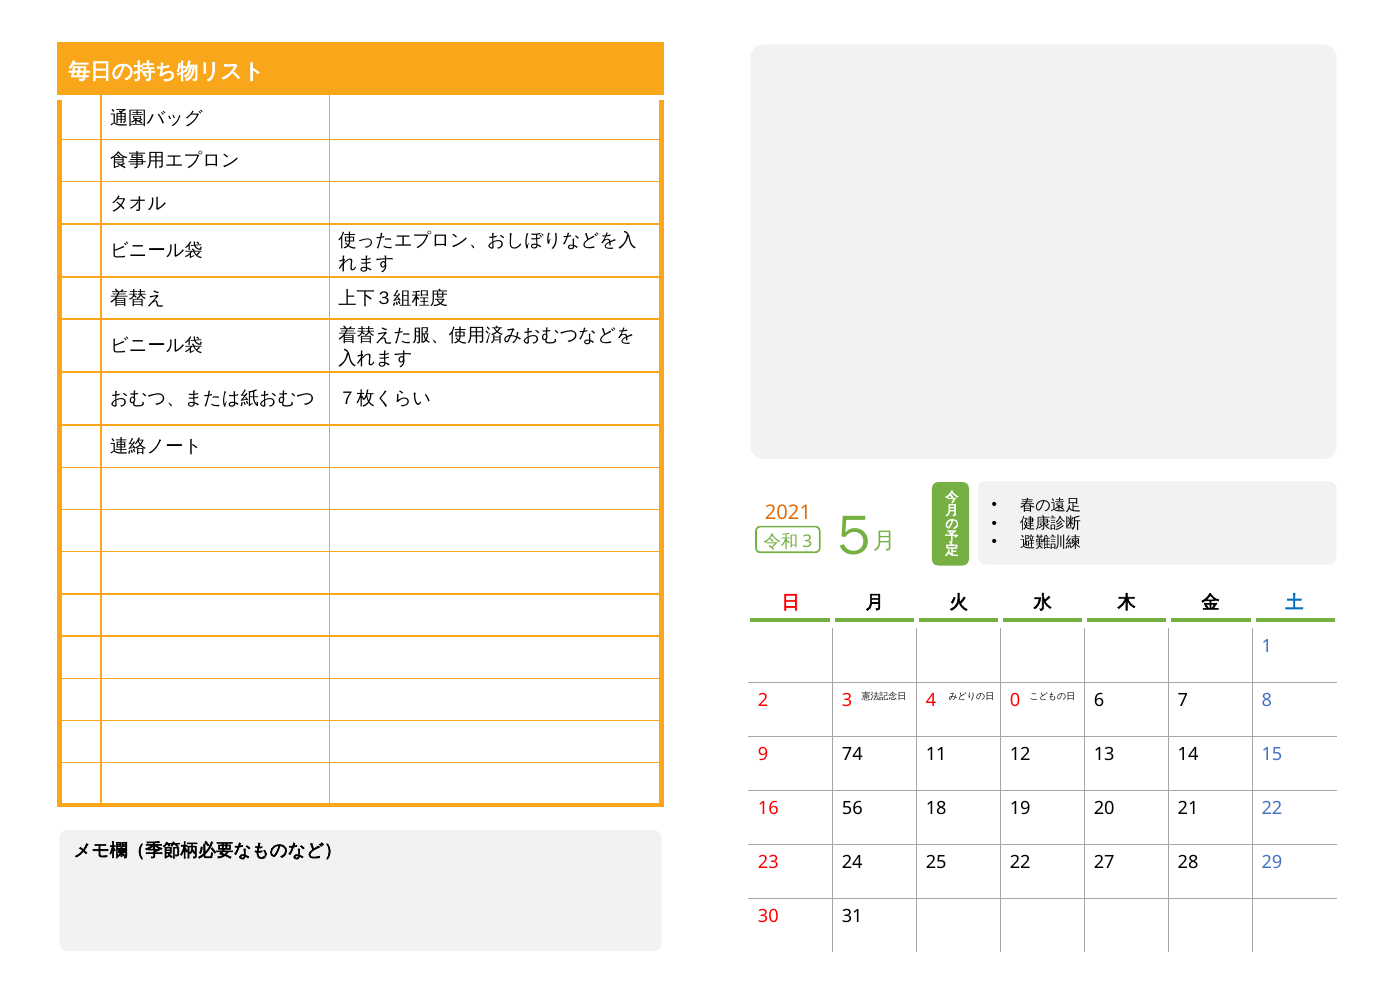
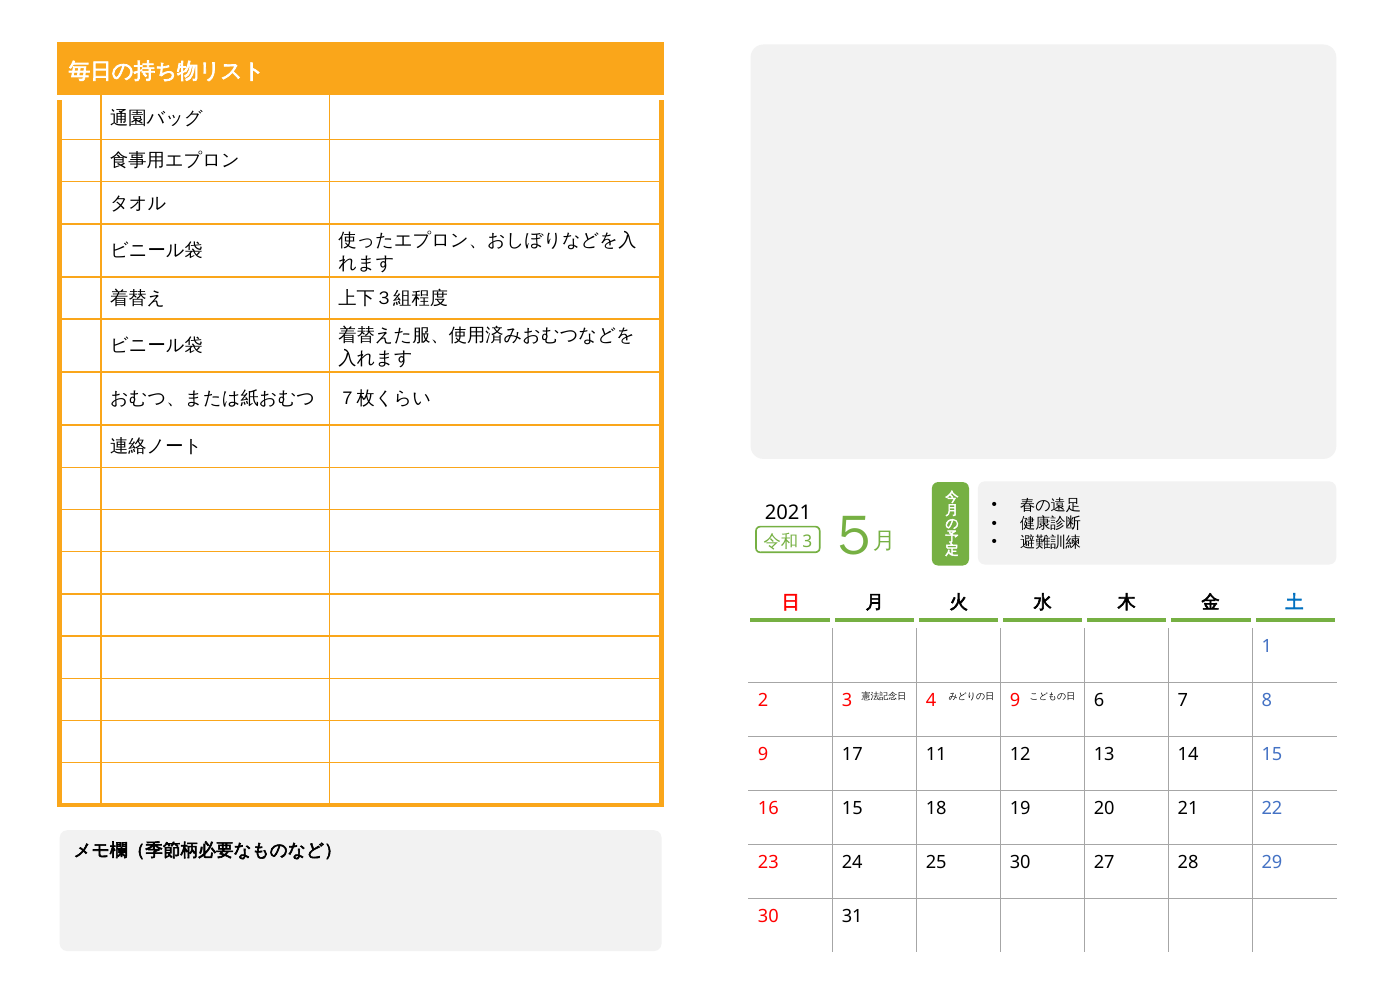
2021 colour: orange -> black
4 0: 0 -> 9
74: 74 -> 17
16 56: 56 -> 15
25 22: 22 -> 30
